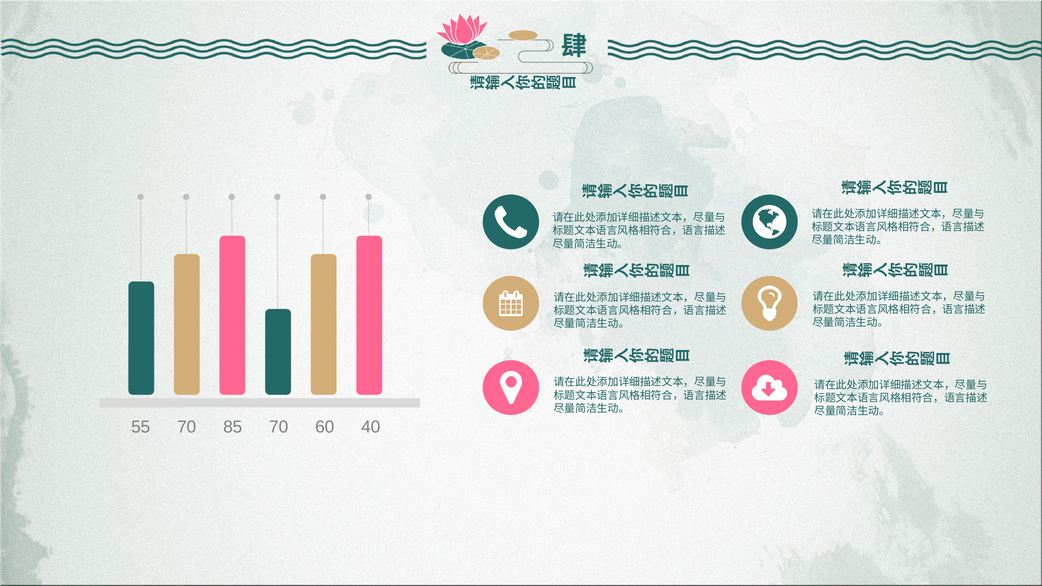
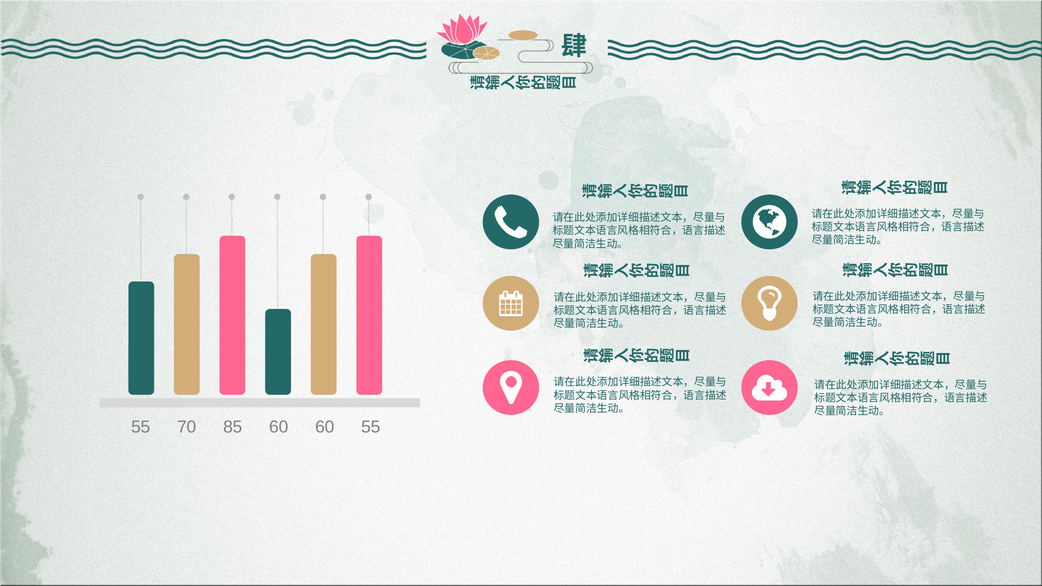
85 70: 70 -> 60
60 40: 40 -> 55
